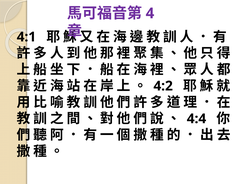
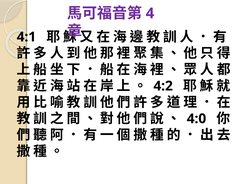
4:4: 4:4 -> 4:0
